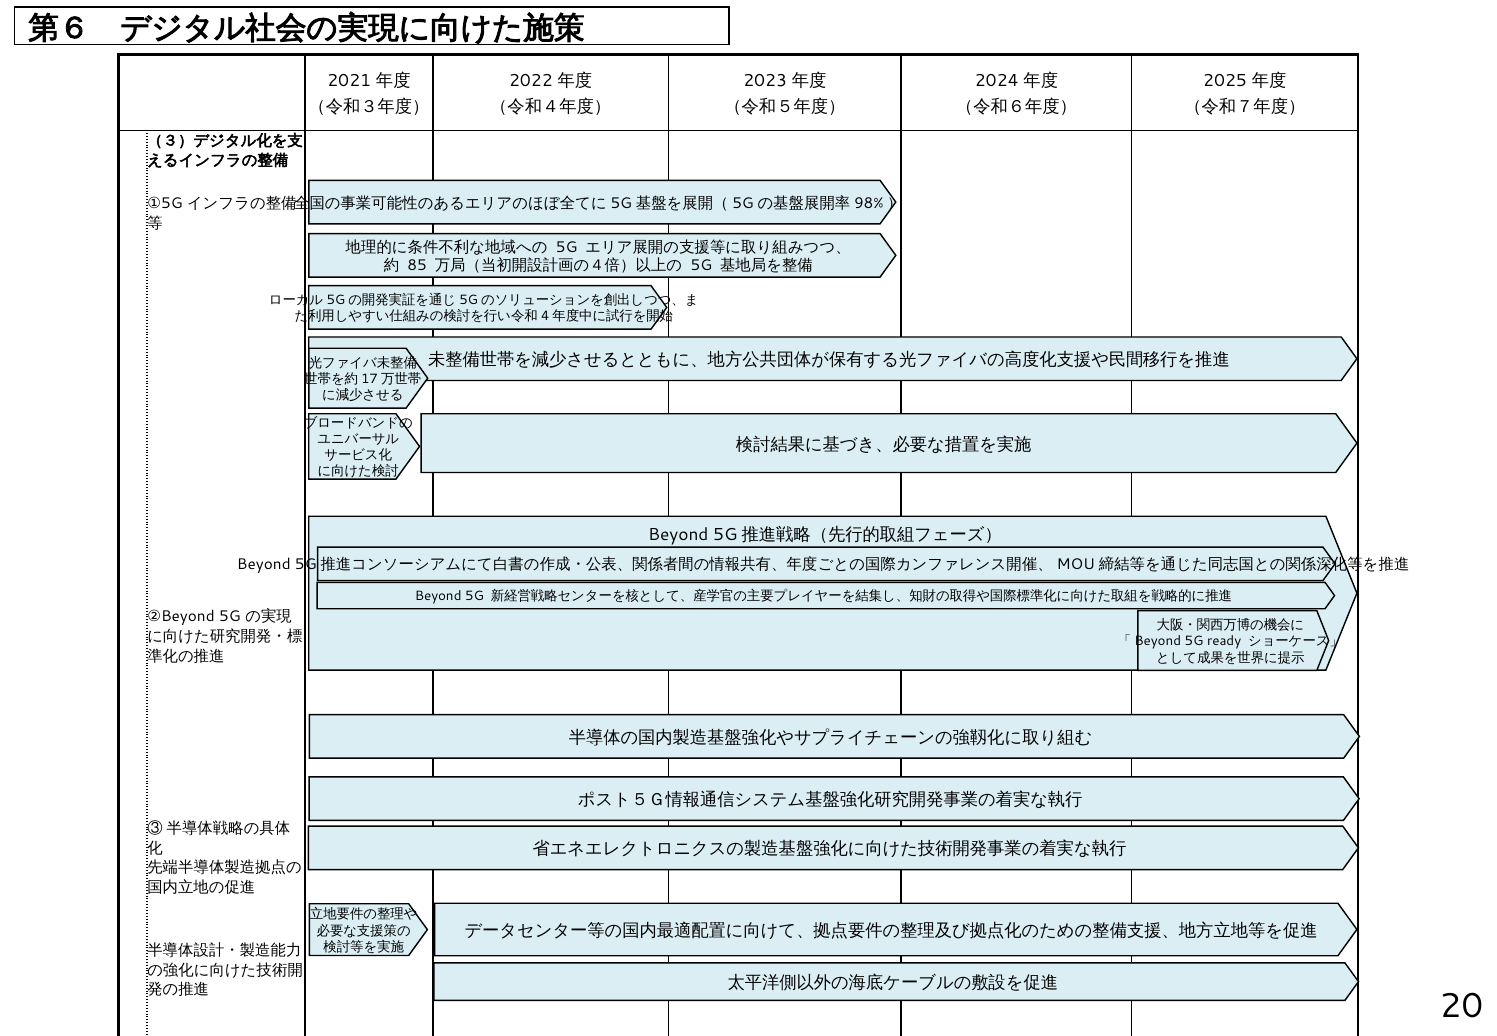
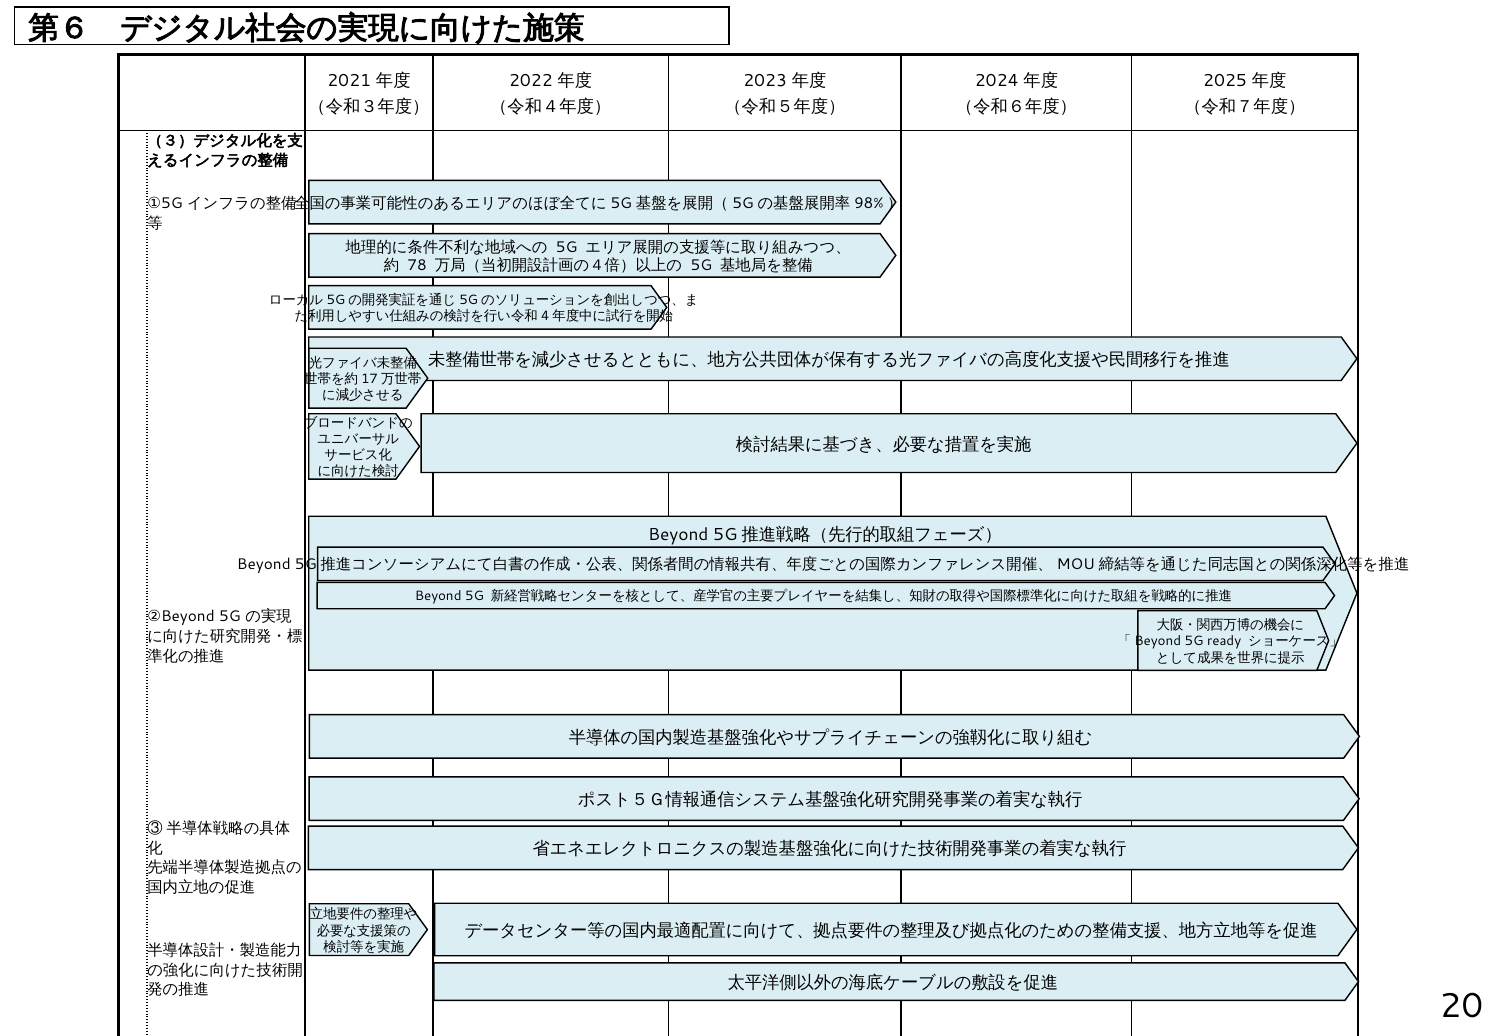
85: 85 -> 78
